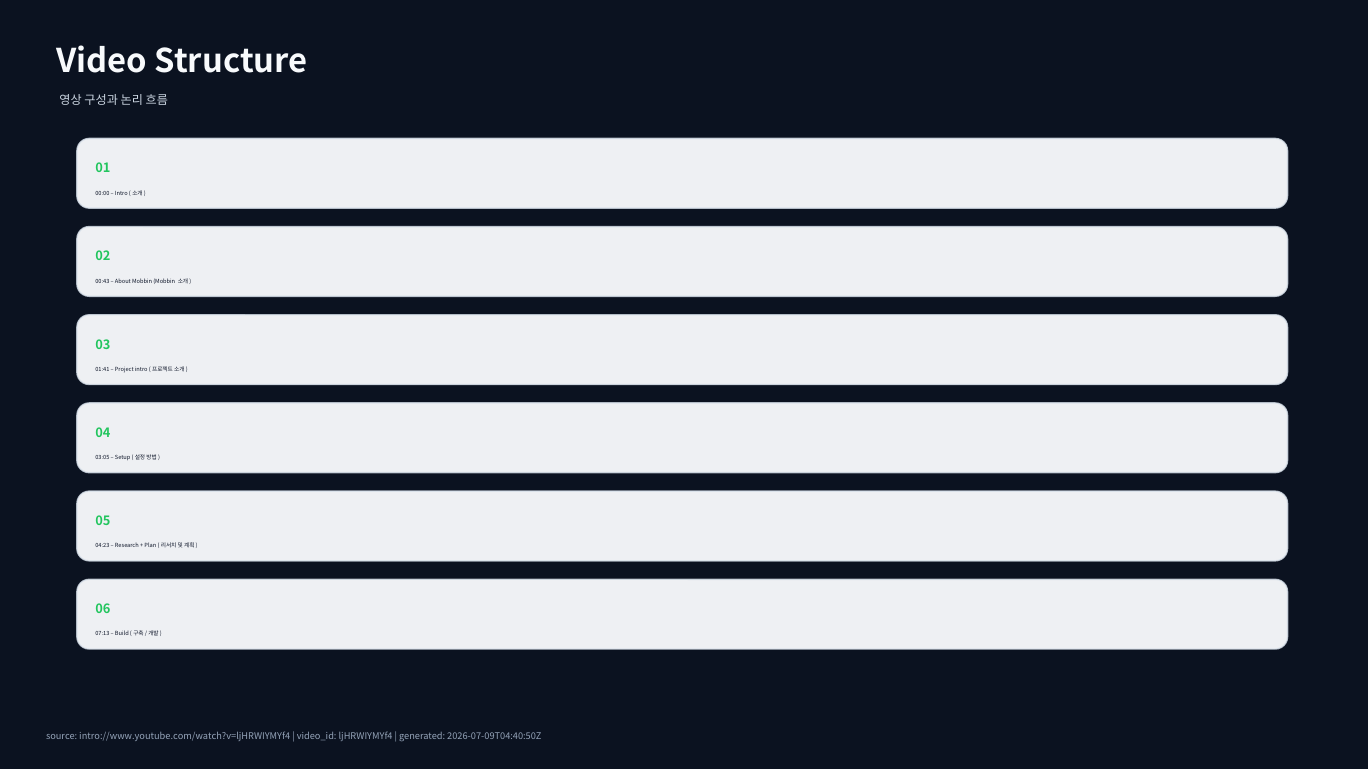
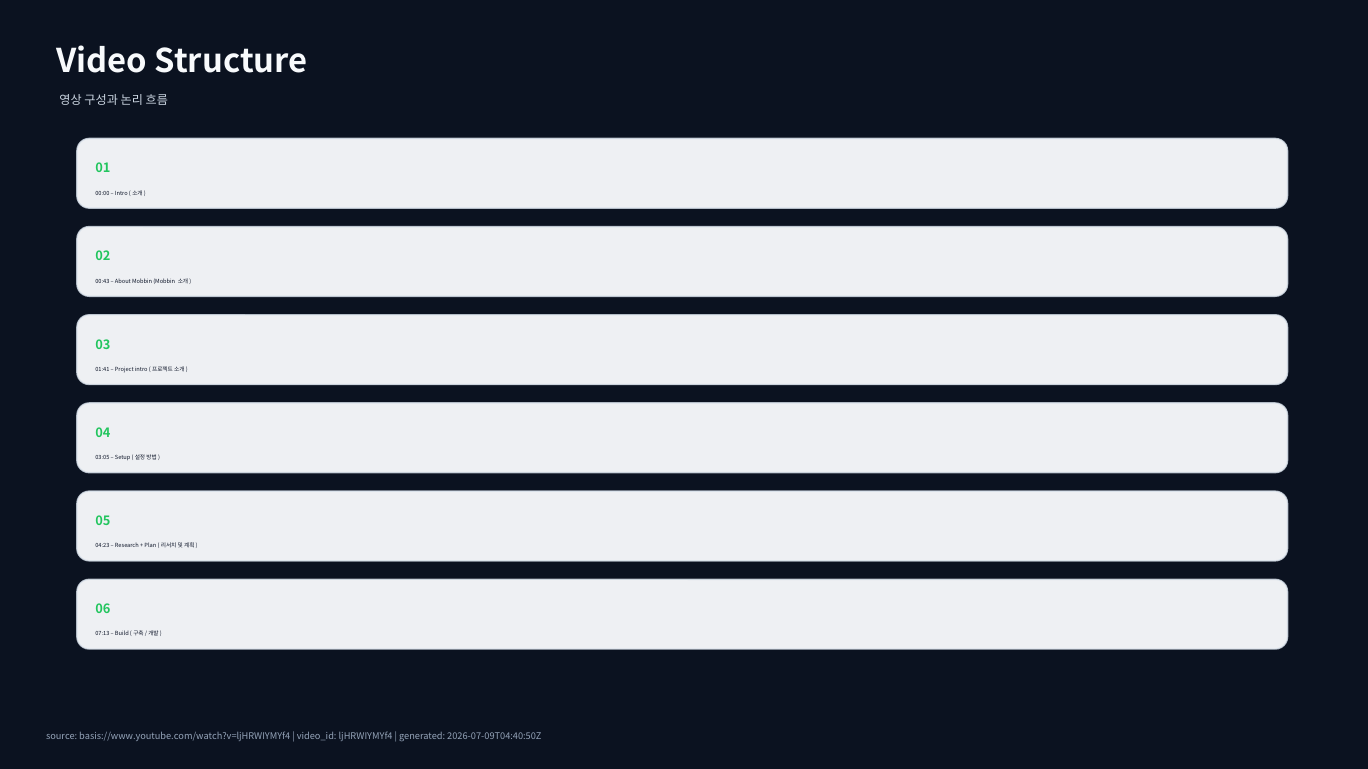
intro://www.youtube.com/watch?v=ljHRWIYMYf4: intro://www.youtube.com/watch?v=ljHRWIYMYf4 -> basis://www.youtube.com/watch?v=ljHRWIYMYf4
